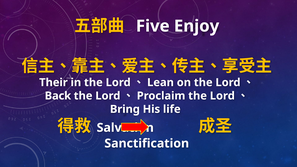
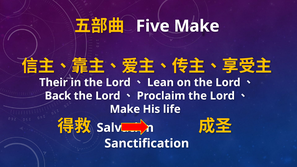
Five Enjoy: Enjoy -> Make
Bring at (125, 109): Bring -> Make
